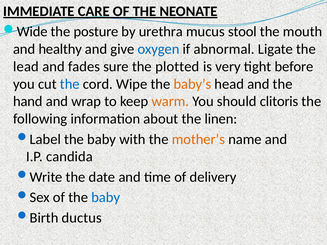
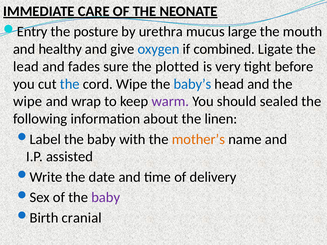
Wide: Wide -> Entry
stool: stool -> large
abnormal: abnormal -> combined
baby’s colour: orange -> blue
hand at (28, 102): hand -> wipe
warm colour: orange -> purple
clitoris: clitoris -> sealed
candida: candida -> assisted
baby at (106, 198) colour: blue -> purple
ductus: ductus -> cranial
